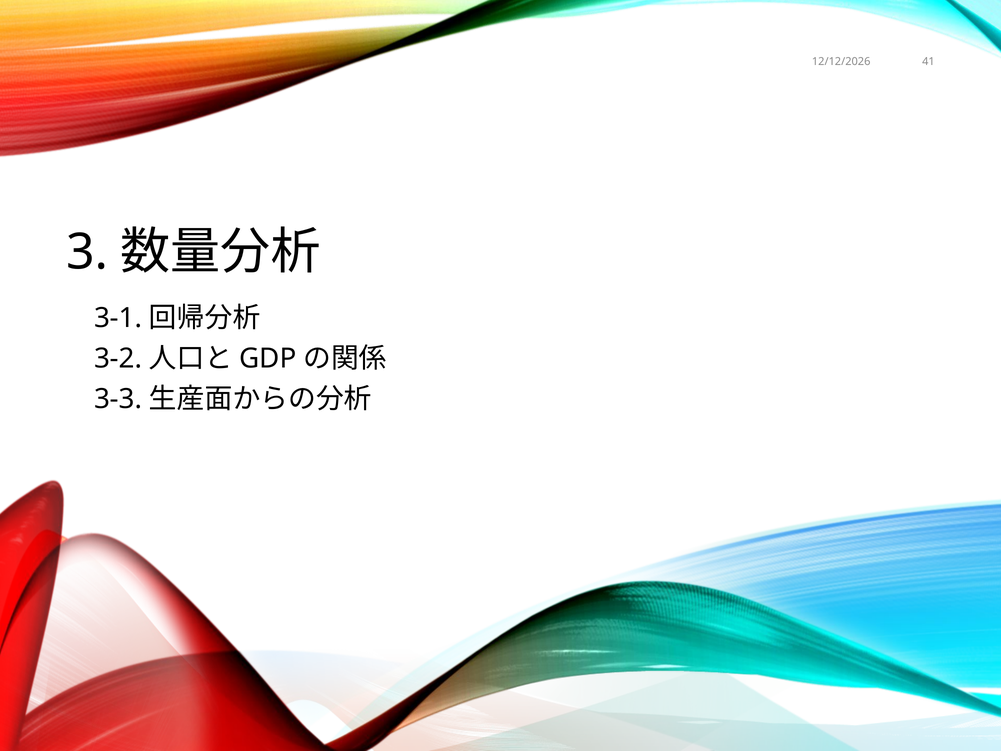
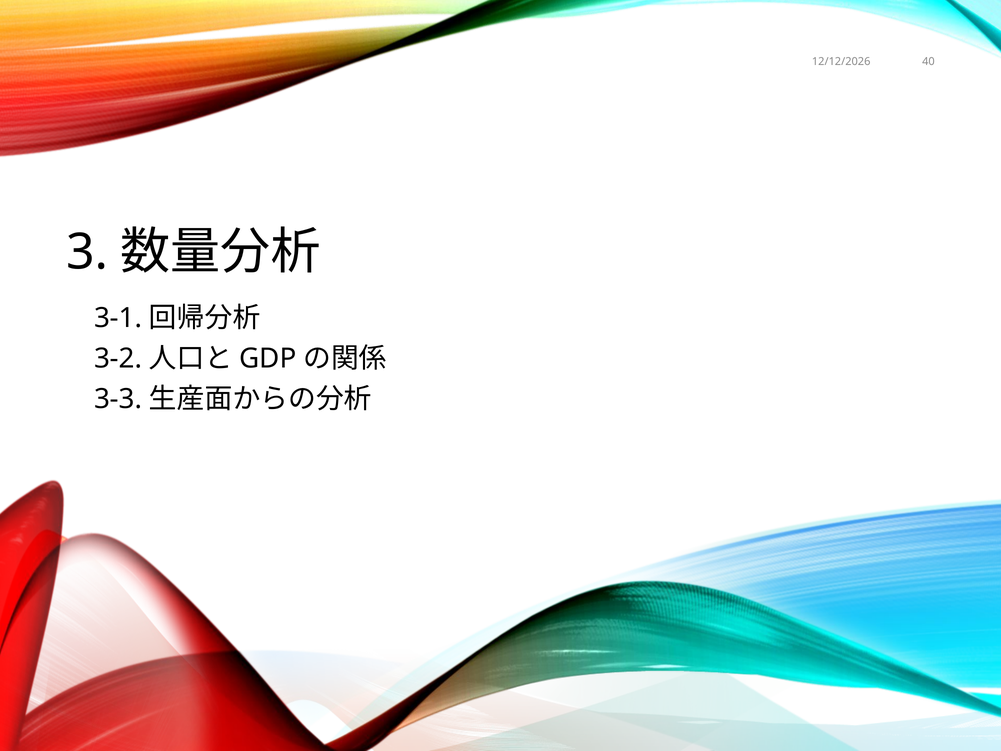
41: 41 -> 40
